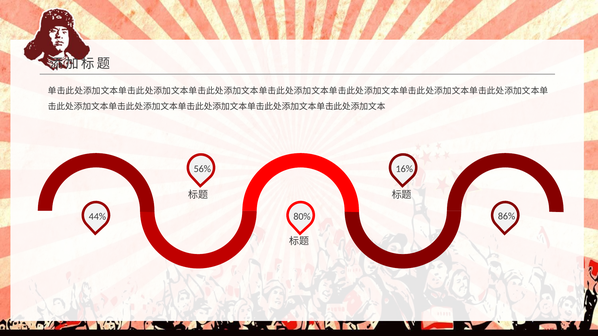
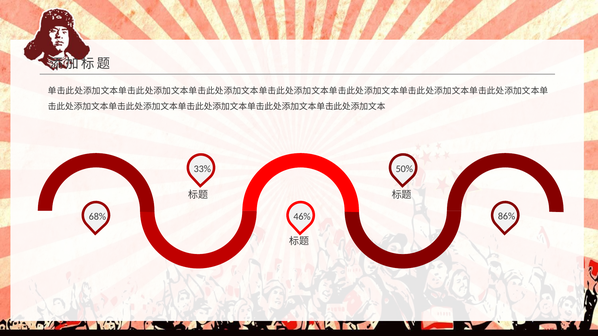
56%: 56% -> 33%
16%: 16% -> 50%
44%: 44% -> 68%
80%: 80% -> 46%
